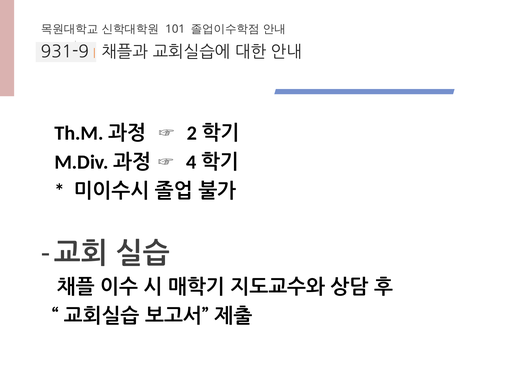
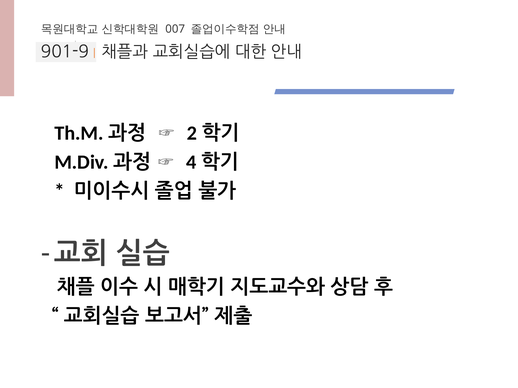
101: 101 -> 007
931-9: 931-9 -> 901-9
